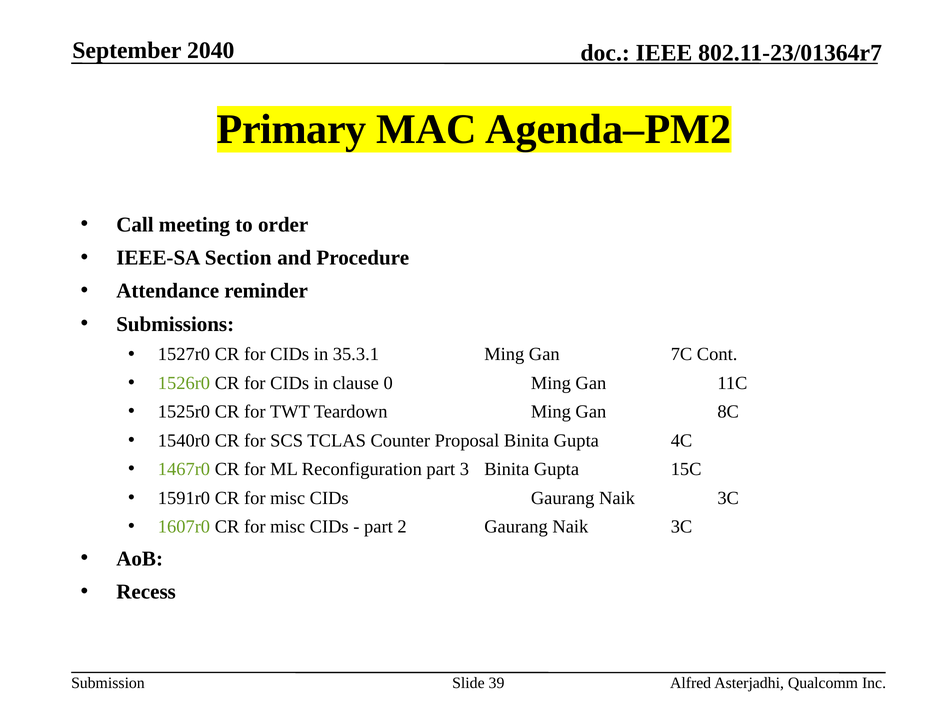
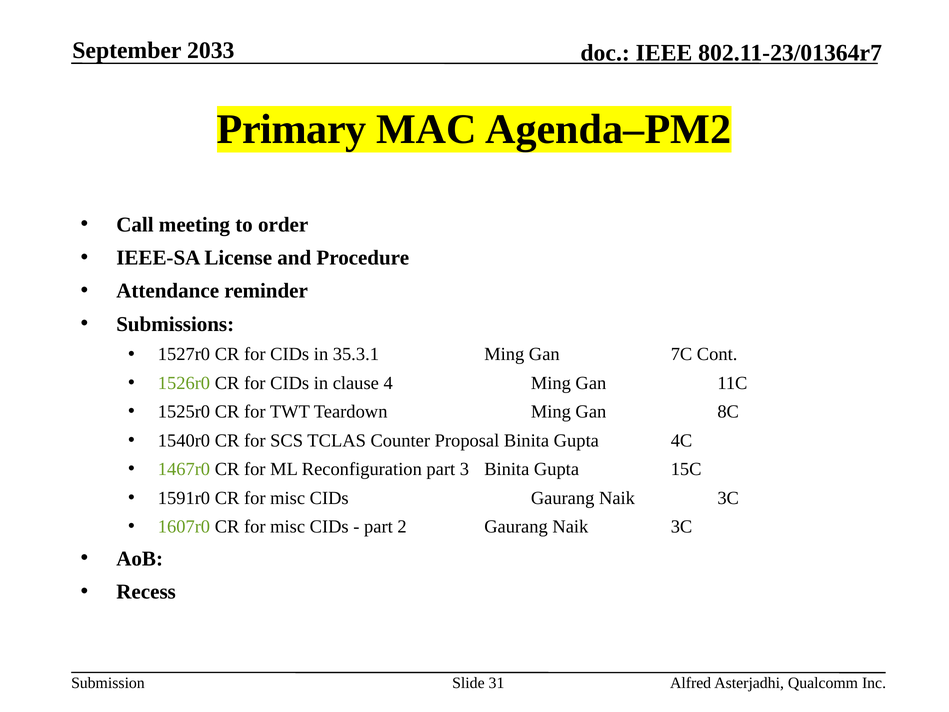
2040: 2040 -> 2033
Section: Section -> License
0: 0 -> 4
39: 39 -> 31
